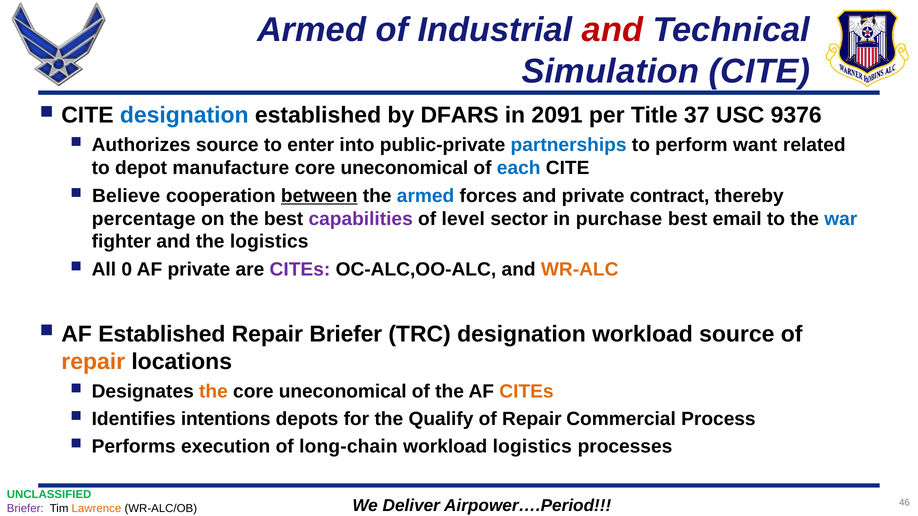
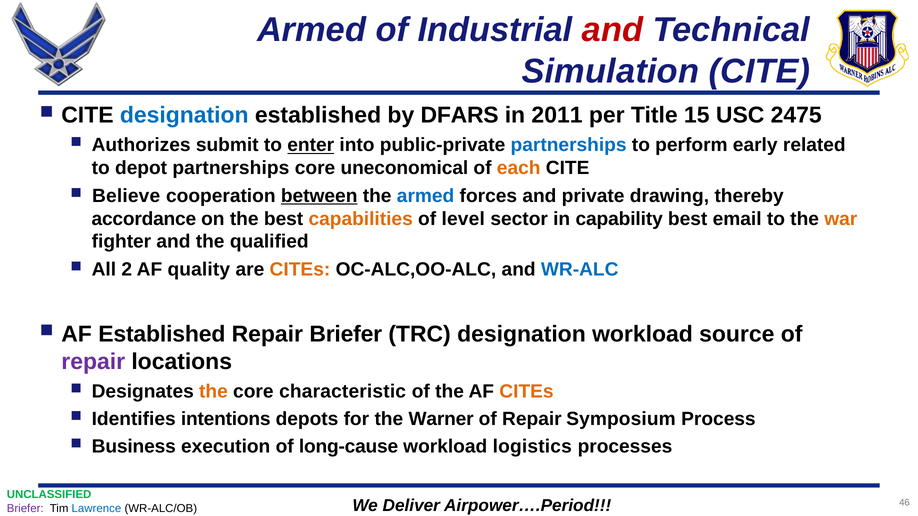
2091: 2091 -> 2011
37: 37 -> 15
9376: 9376 -> 2475
Authorizes source: source -> submit
enter underline: none -> present
want: want -> early
depot manufacture: manufacture -> partnerships
each colour: blue -> orange
contract: contract -> drawing
percentage: percentage -> accordance
capabilities colour: purple -> orange
purchase: purchase -> capability
war colour: blue -> orange
the logistics: logistics -> qualified
0: 0 -> 2
AF private: private -> quality
CITEs at (300, 270) colour: purple -> orange
WR-ALC colour: orange -> blue
repair at (93, 362) colour: orange -> purple
uneconomical at (343, 392): uneconomical -> characteristic
Qualify: Qualify -> Warner
Commercial: Commercial -> Symposium
Performs: Performs -> Business
long-chain: long-chain -> long-cause
Lawrence colour: orange -> blue
